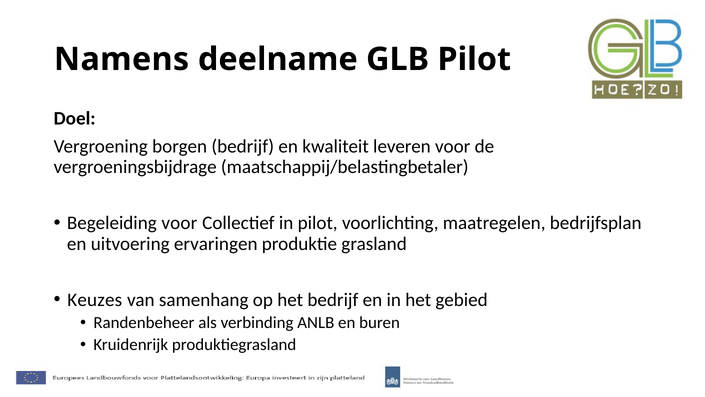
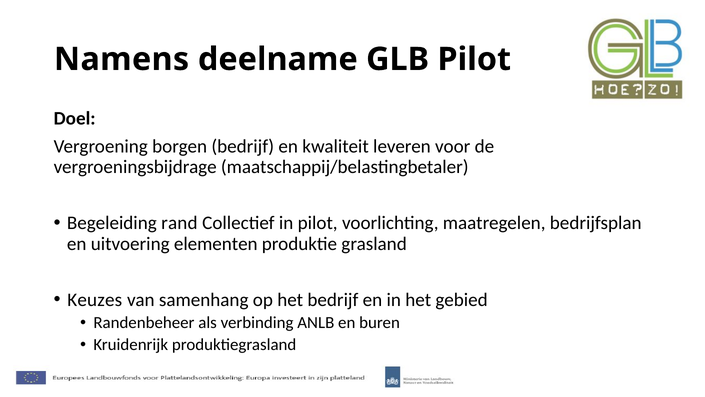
Begeleiding voor: voor -> rand
ervaringen: ervaringen -> elementen
